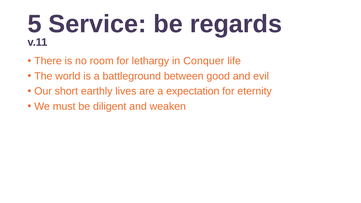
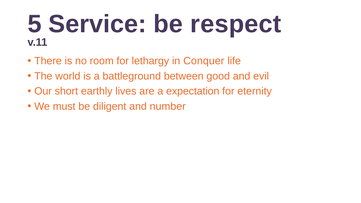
regards: regards -> respect
weaken: weaken -> number
